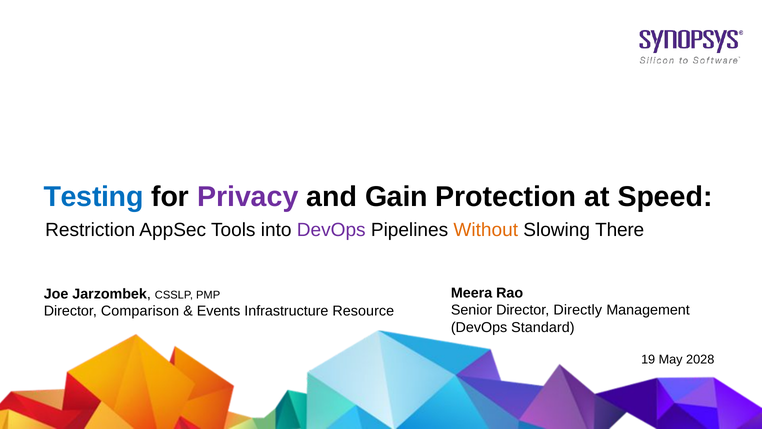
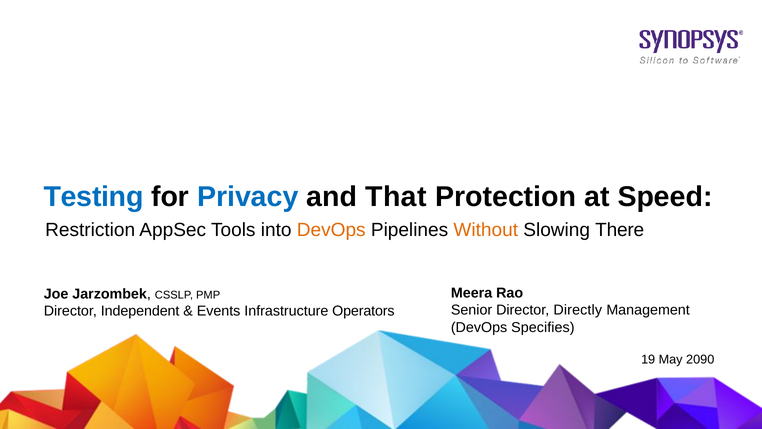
Privacy colour: purple -> blue
Gain: Gain -> That
DevOps at (331, 230) colour: purple -> orange
Comparison: Comparison -> Independent
Resource: Resource -> Operators
Standard: Standard -> Specifies
2028: 2028 -> 2090
